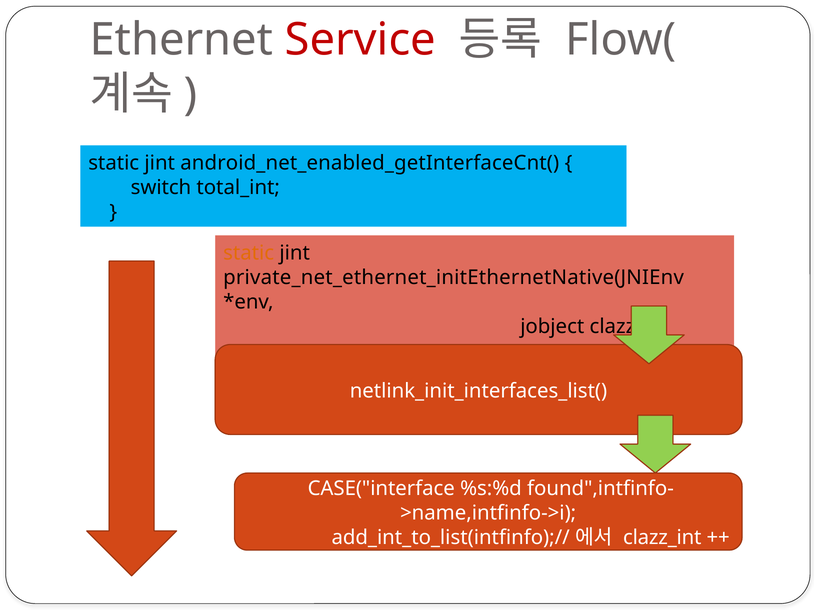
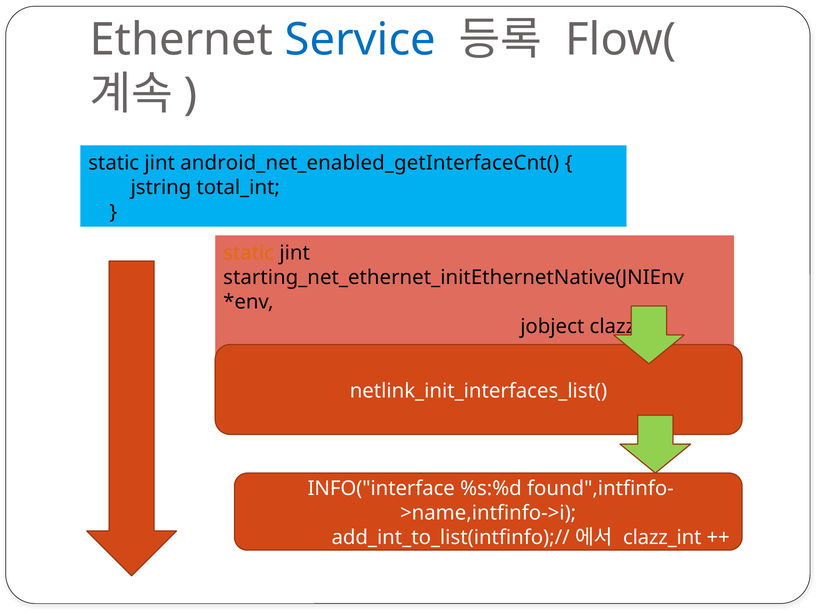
Service colour: red -> blue
switch: switch -> jstring
private_net_ethernet_initEthernetNative(JNIEnv: private_net_ethernet_initEthernetNative(JNIEnv -> starting_net_ethernet_initEthernetNative(JNIEnv
CASE("interface: CASE("interface -> INFO("interface
